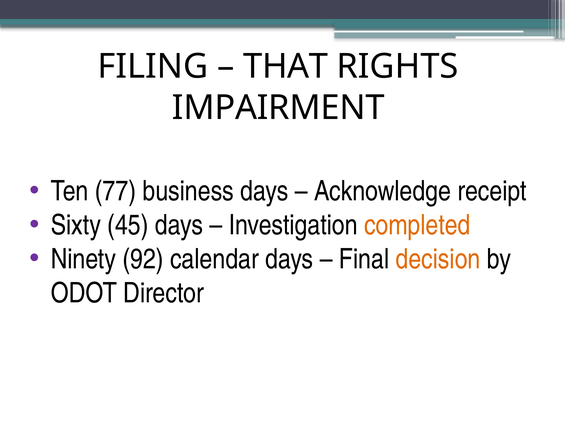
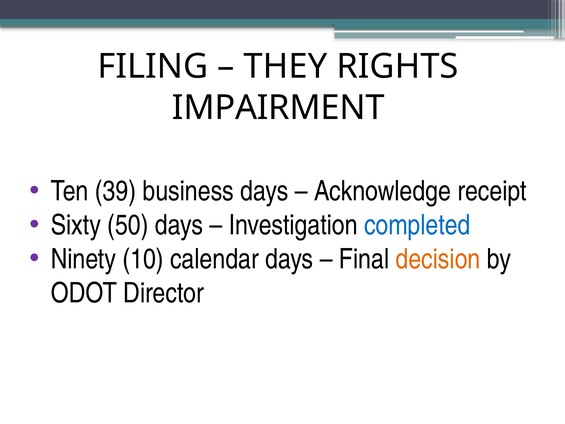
THAT: THAT -> THEY
77: 77 -> 39
45: 45 -> 50
completed colour: orange -> blue
92: 92 -> 10
